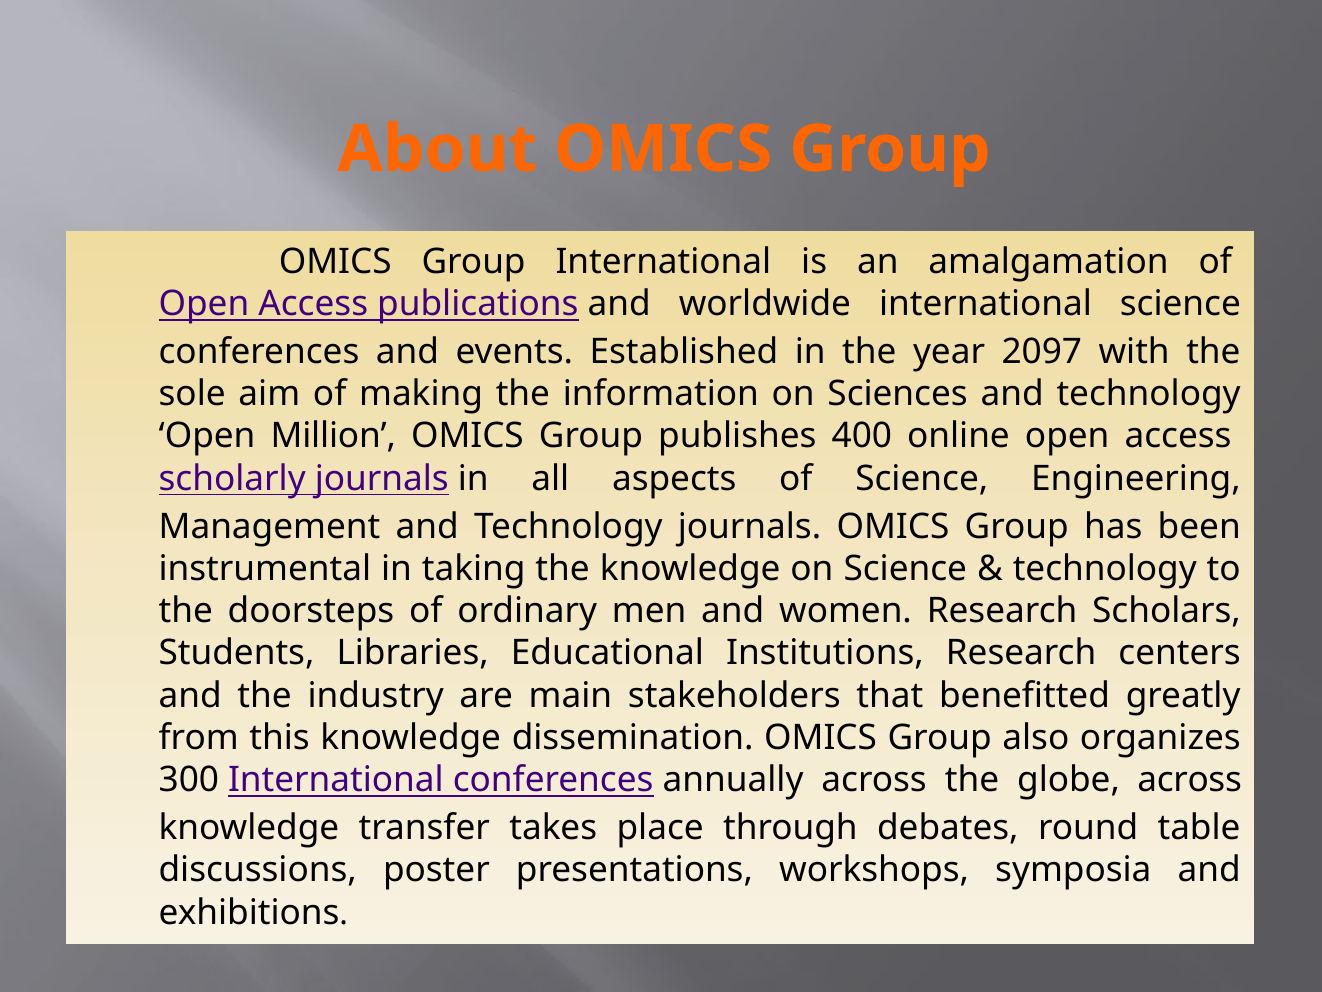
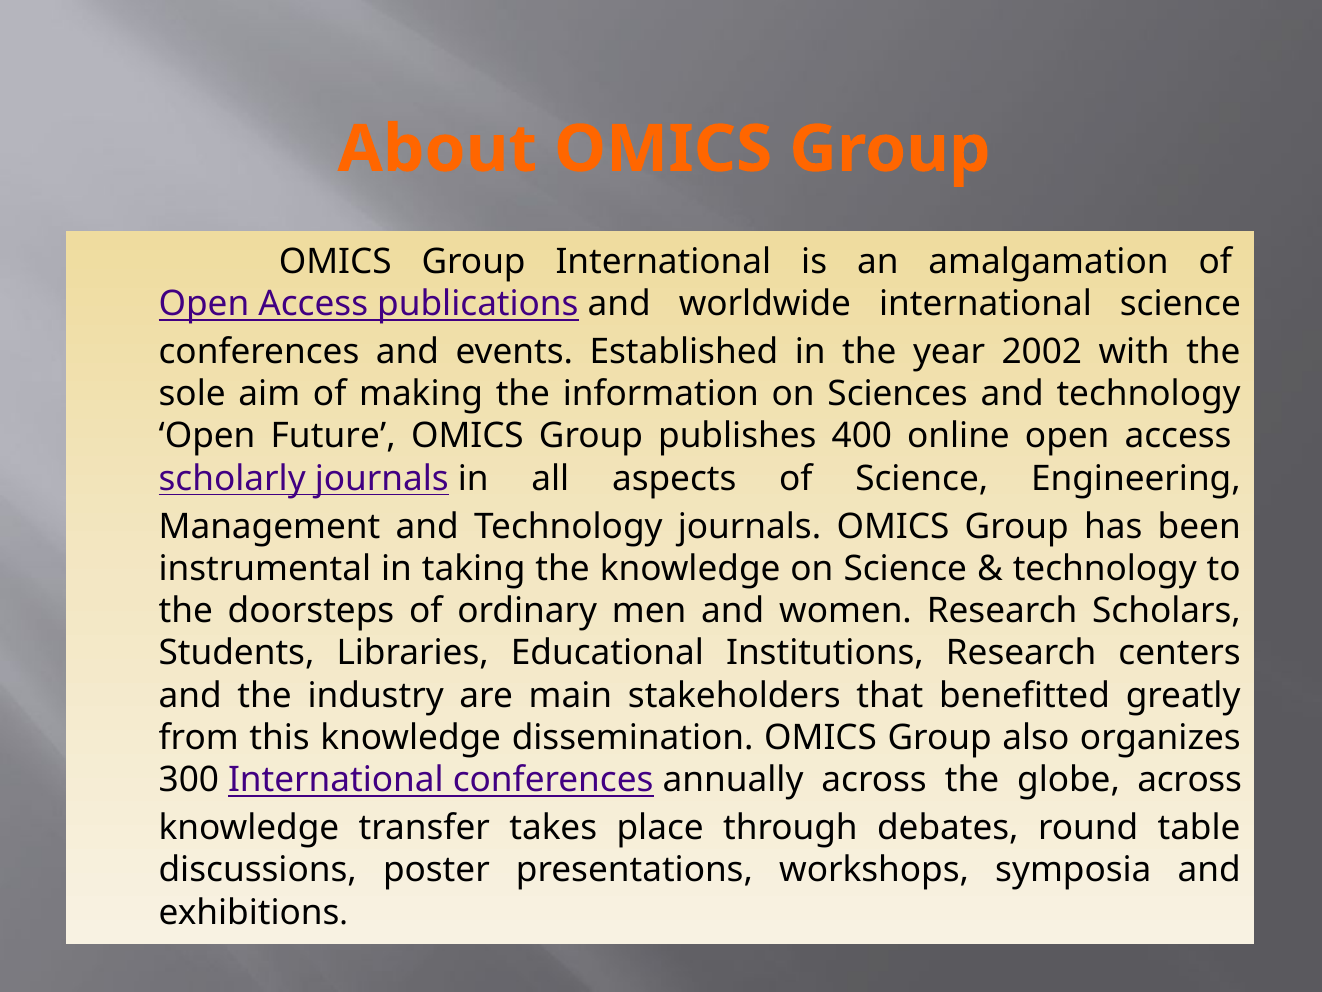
2097: 2097 -> 2002
Million: Million -> Future
